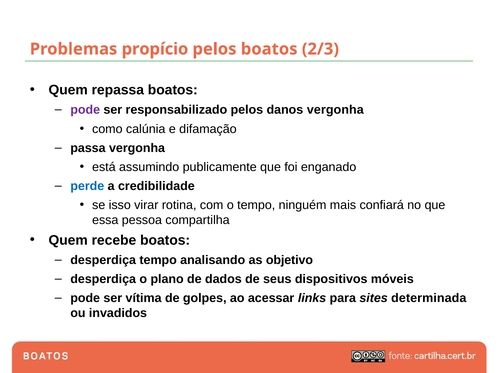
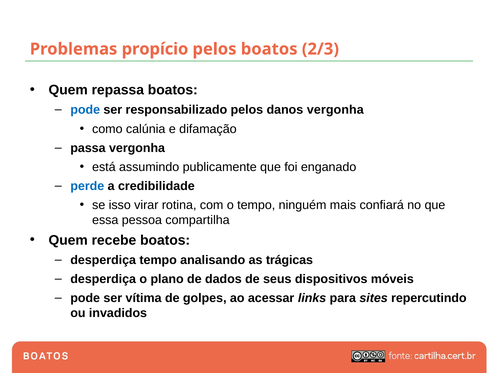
pode at (85, 110) colour: purple -> blue
objetivo: objetivo -> trágicas
determinada: determinada -> repercutindo
